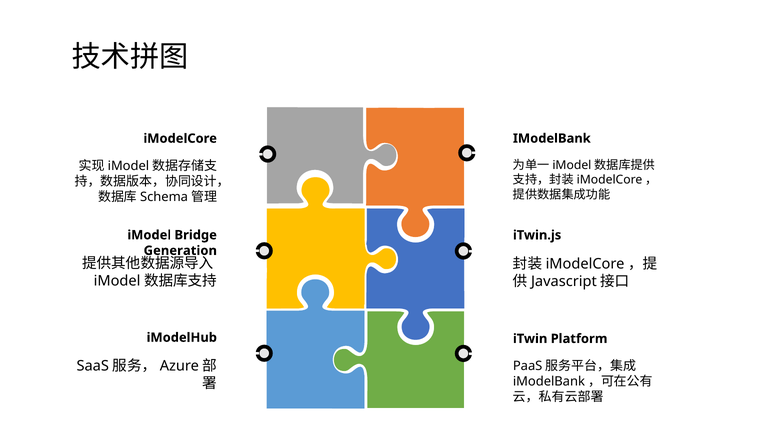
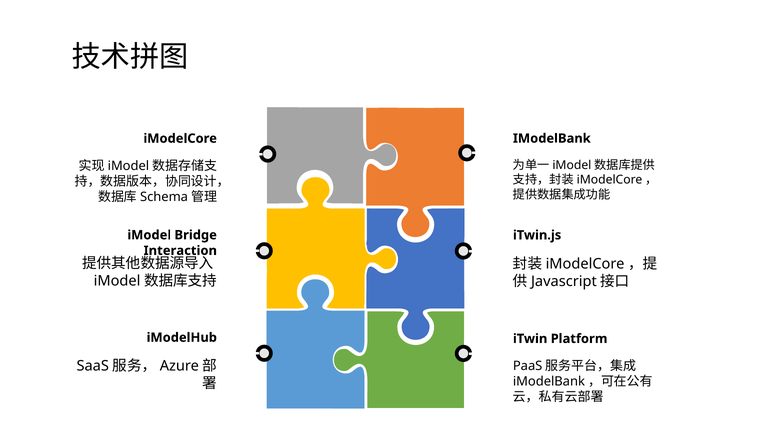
Generation: Generation -> Interaction
